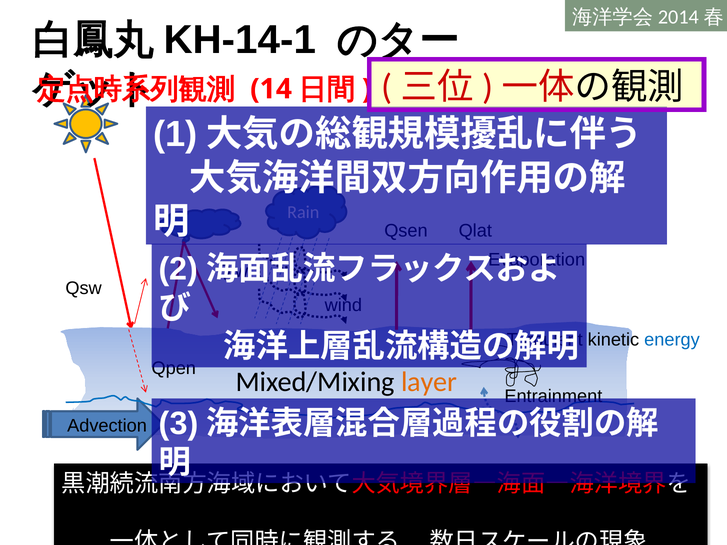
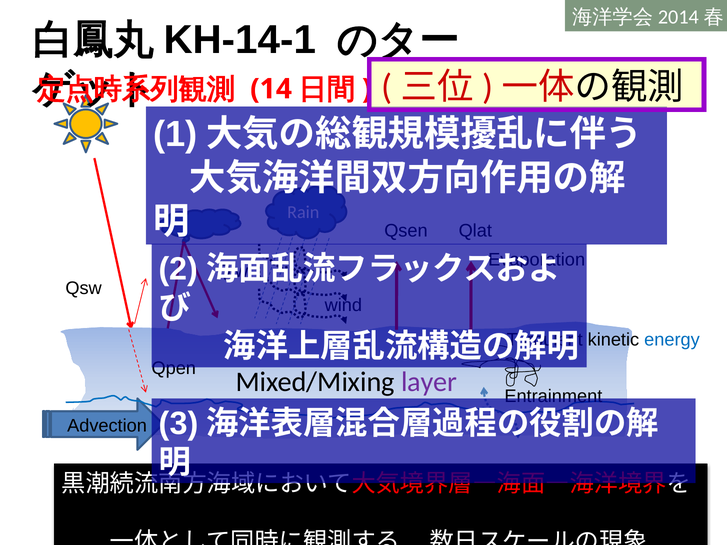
layer colour: orange -> purple
